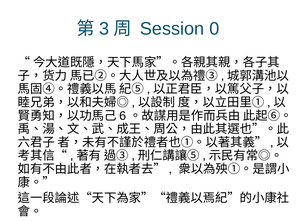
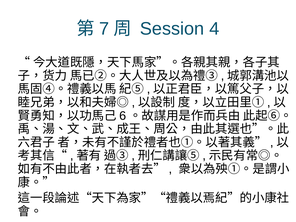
3: 3 -> 7
0: 0 -> 4
